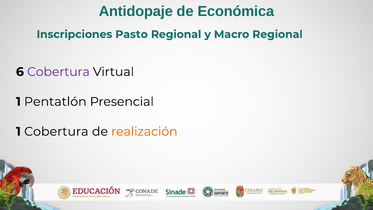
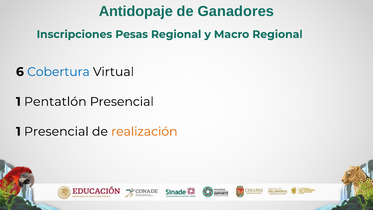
Económica: Económica -> Ganadores
Pasto: Pasto -> Pesas
Cobertura at (58, 72) colour: purple -> blue
1 Cobertura: Cobertura -> Presencial
